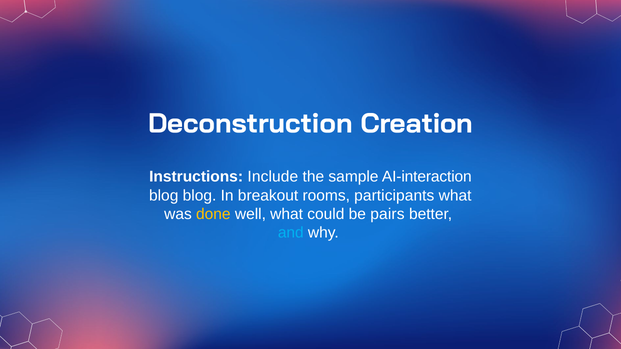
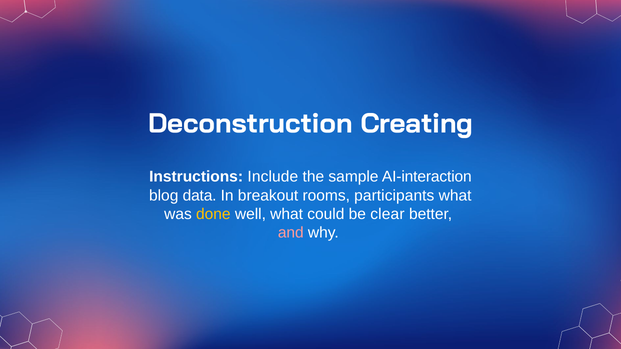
Creation: Creation -> Creating
blog blog: blog -> data
pairs: pairs -> clear
and colour: light blue -> pink
